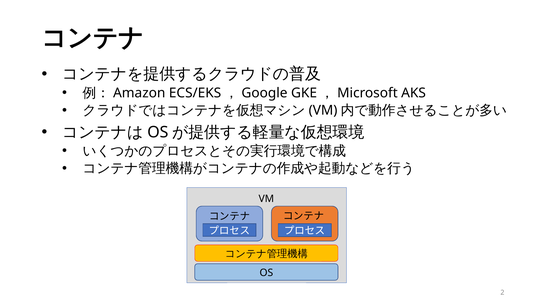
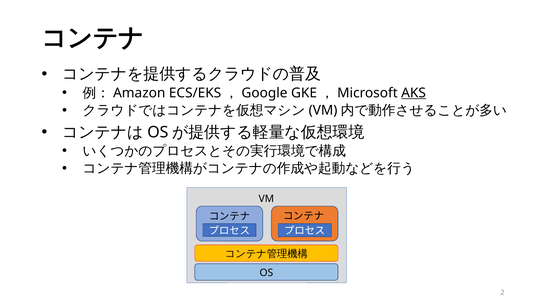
AKS underline: none -> present
